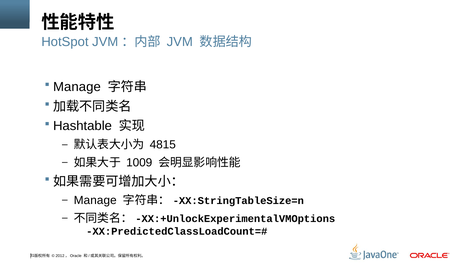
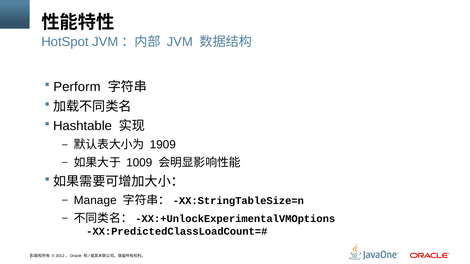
Manage at (77, 87): Manage -> Perform
4815: 4815 -> 1909
